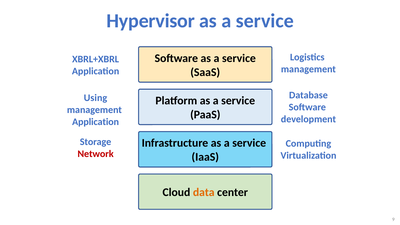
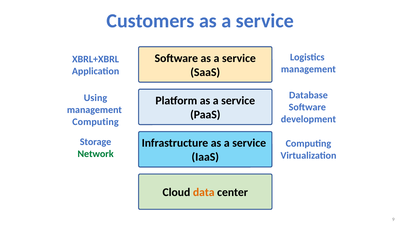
Hypervisor: Hypervisor -> Customers
Application at (96, 122): Application -> Computing
Network colour: red -> green
